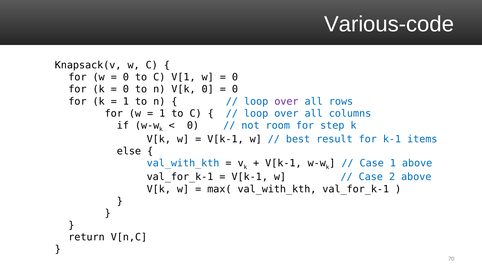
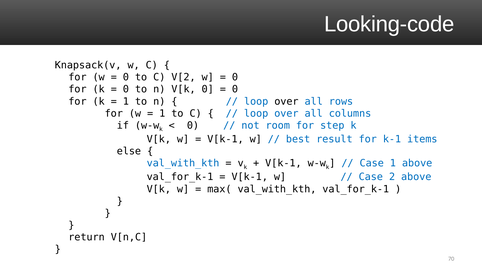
Various-code: Various-code -> Looking-code
V[1: V[1 -> V[2
over at (286, 101) colour: purple -> black
